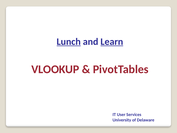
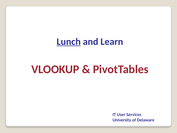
Learn underline: present -> none
